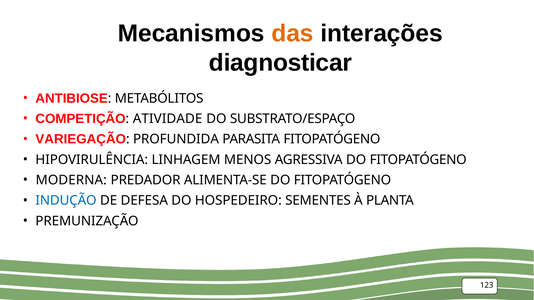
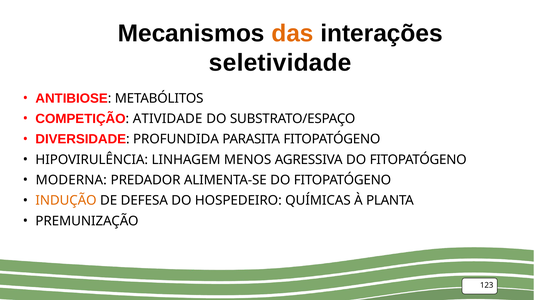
diagnosticar: diagnosticar -> seletividade
VARIEGAÇÃO: VARIEGAÇÃO -> DIVERSIDADE
INDUÇÃO colour: blue -> orange
SEMENTES: SEMENTES -> QUÍMICAS
